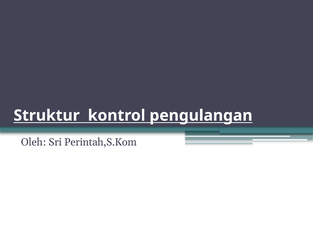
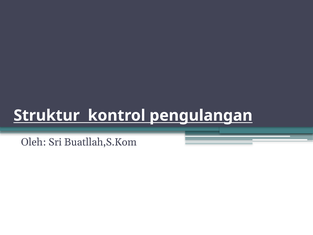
Perintah,S.Kom: Perintah,S.Kom -> Buatllah,S.Kom
